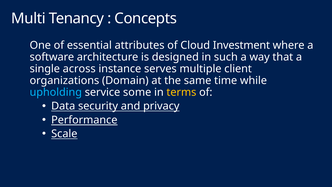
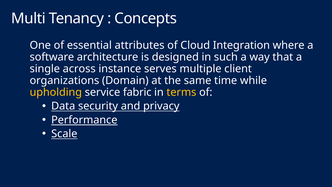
Investment: Investment -> Integration
upholding colour: light blue -> yellow
some: some -> fabric
